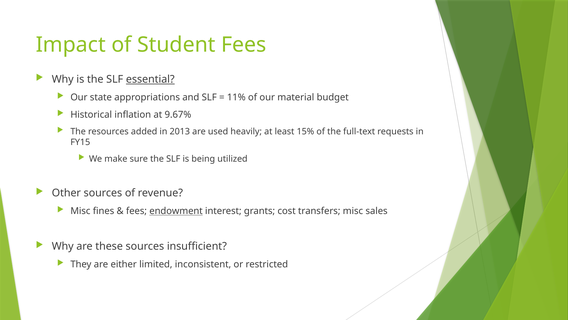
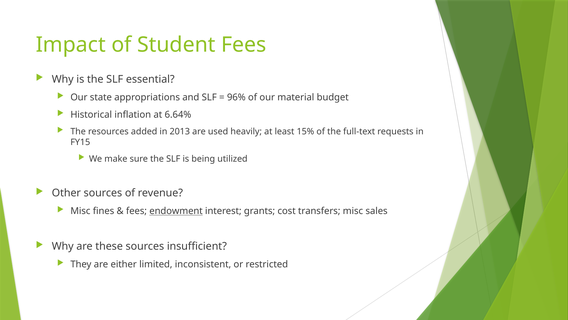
essential underline: present -> none
11%: 11% -> 96%
9.67%: 9.67% -> 6.64%
